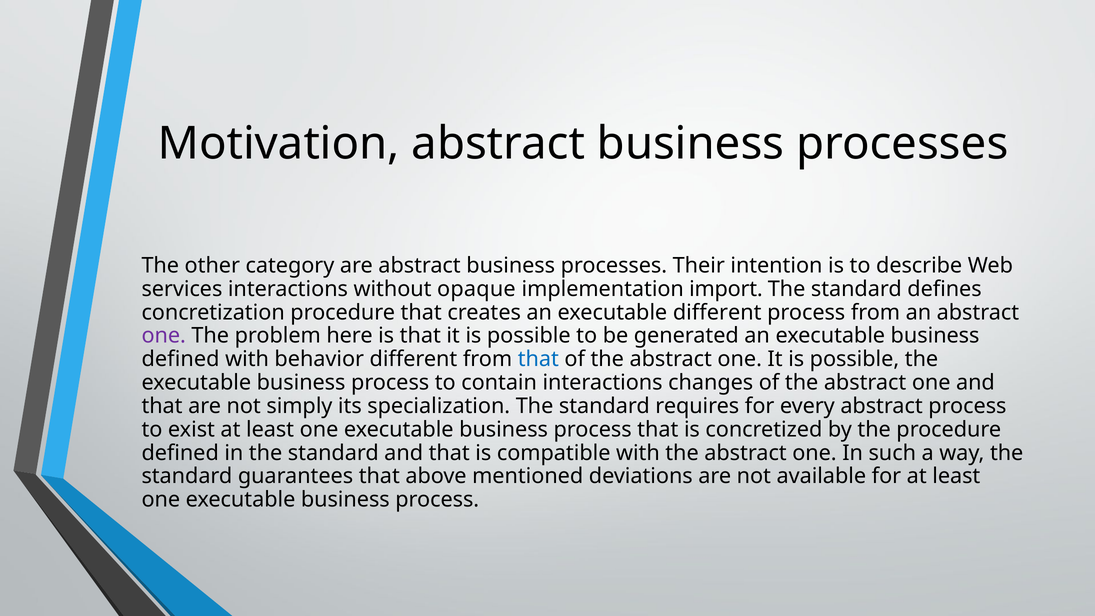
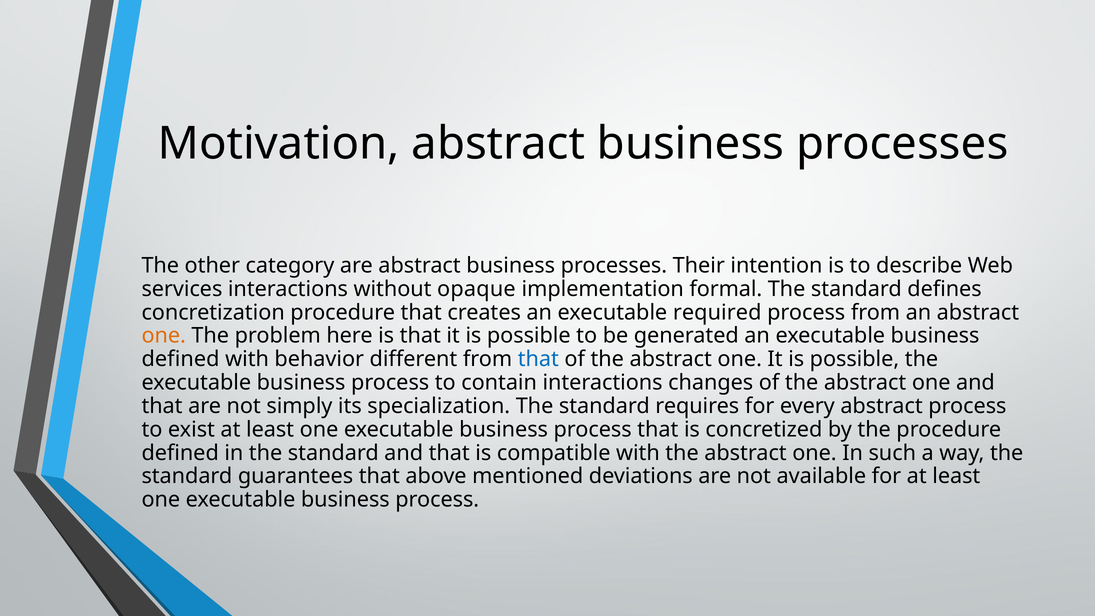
import: import -> formal
executable different: different -> required
one at (164, 336) colour: purple -> orange
